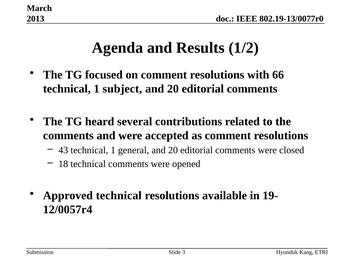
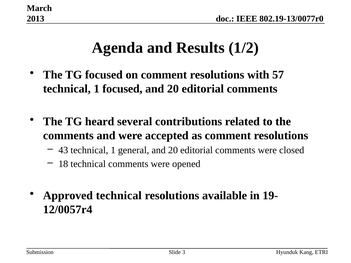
66: 66 -> 57
1 subject: subject -> focused
